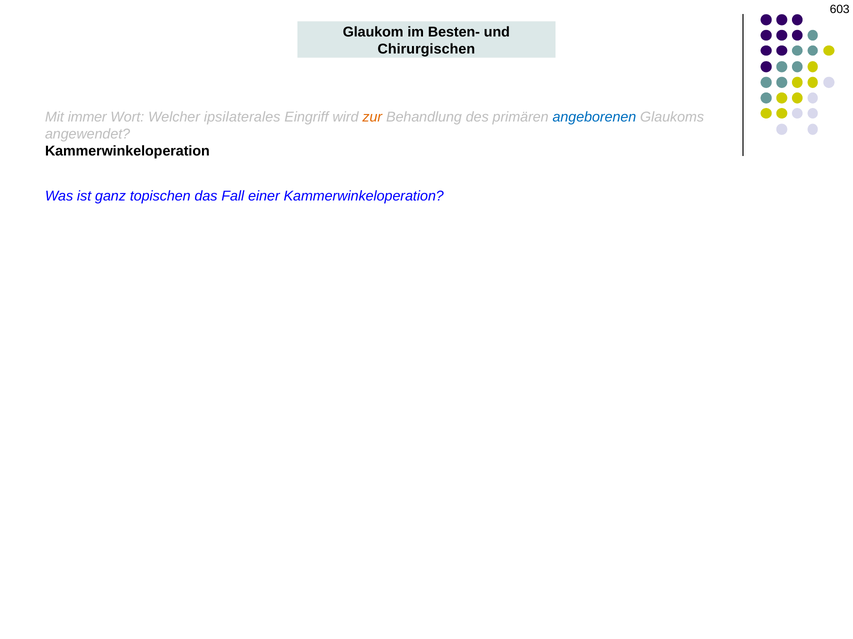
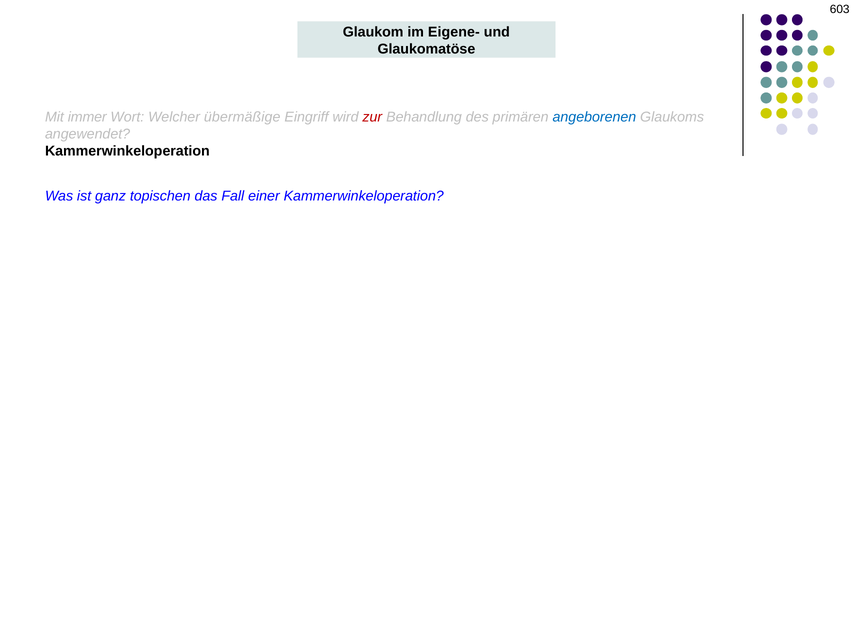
Besten-: Besten- -> Eigene-
Chirurgischen: Chirurgischen -> Glaukomatöse
ipsilaterales: ipsilaterales -> übermäßige
zur colour: orange -> red
